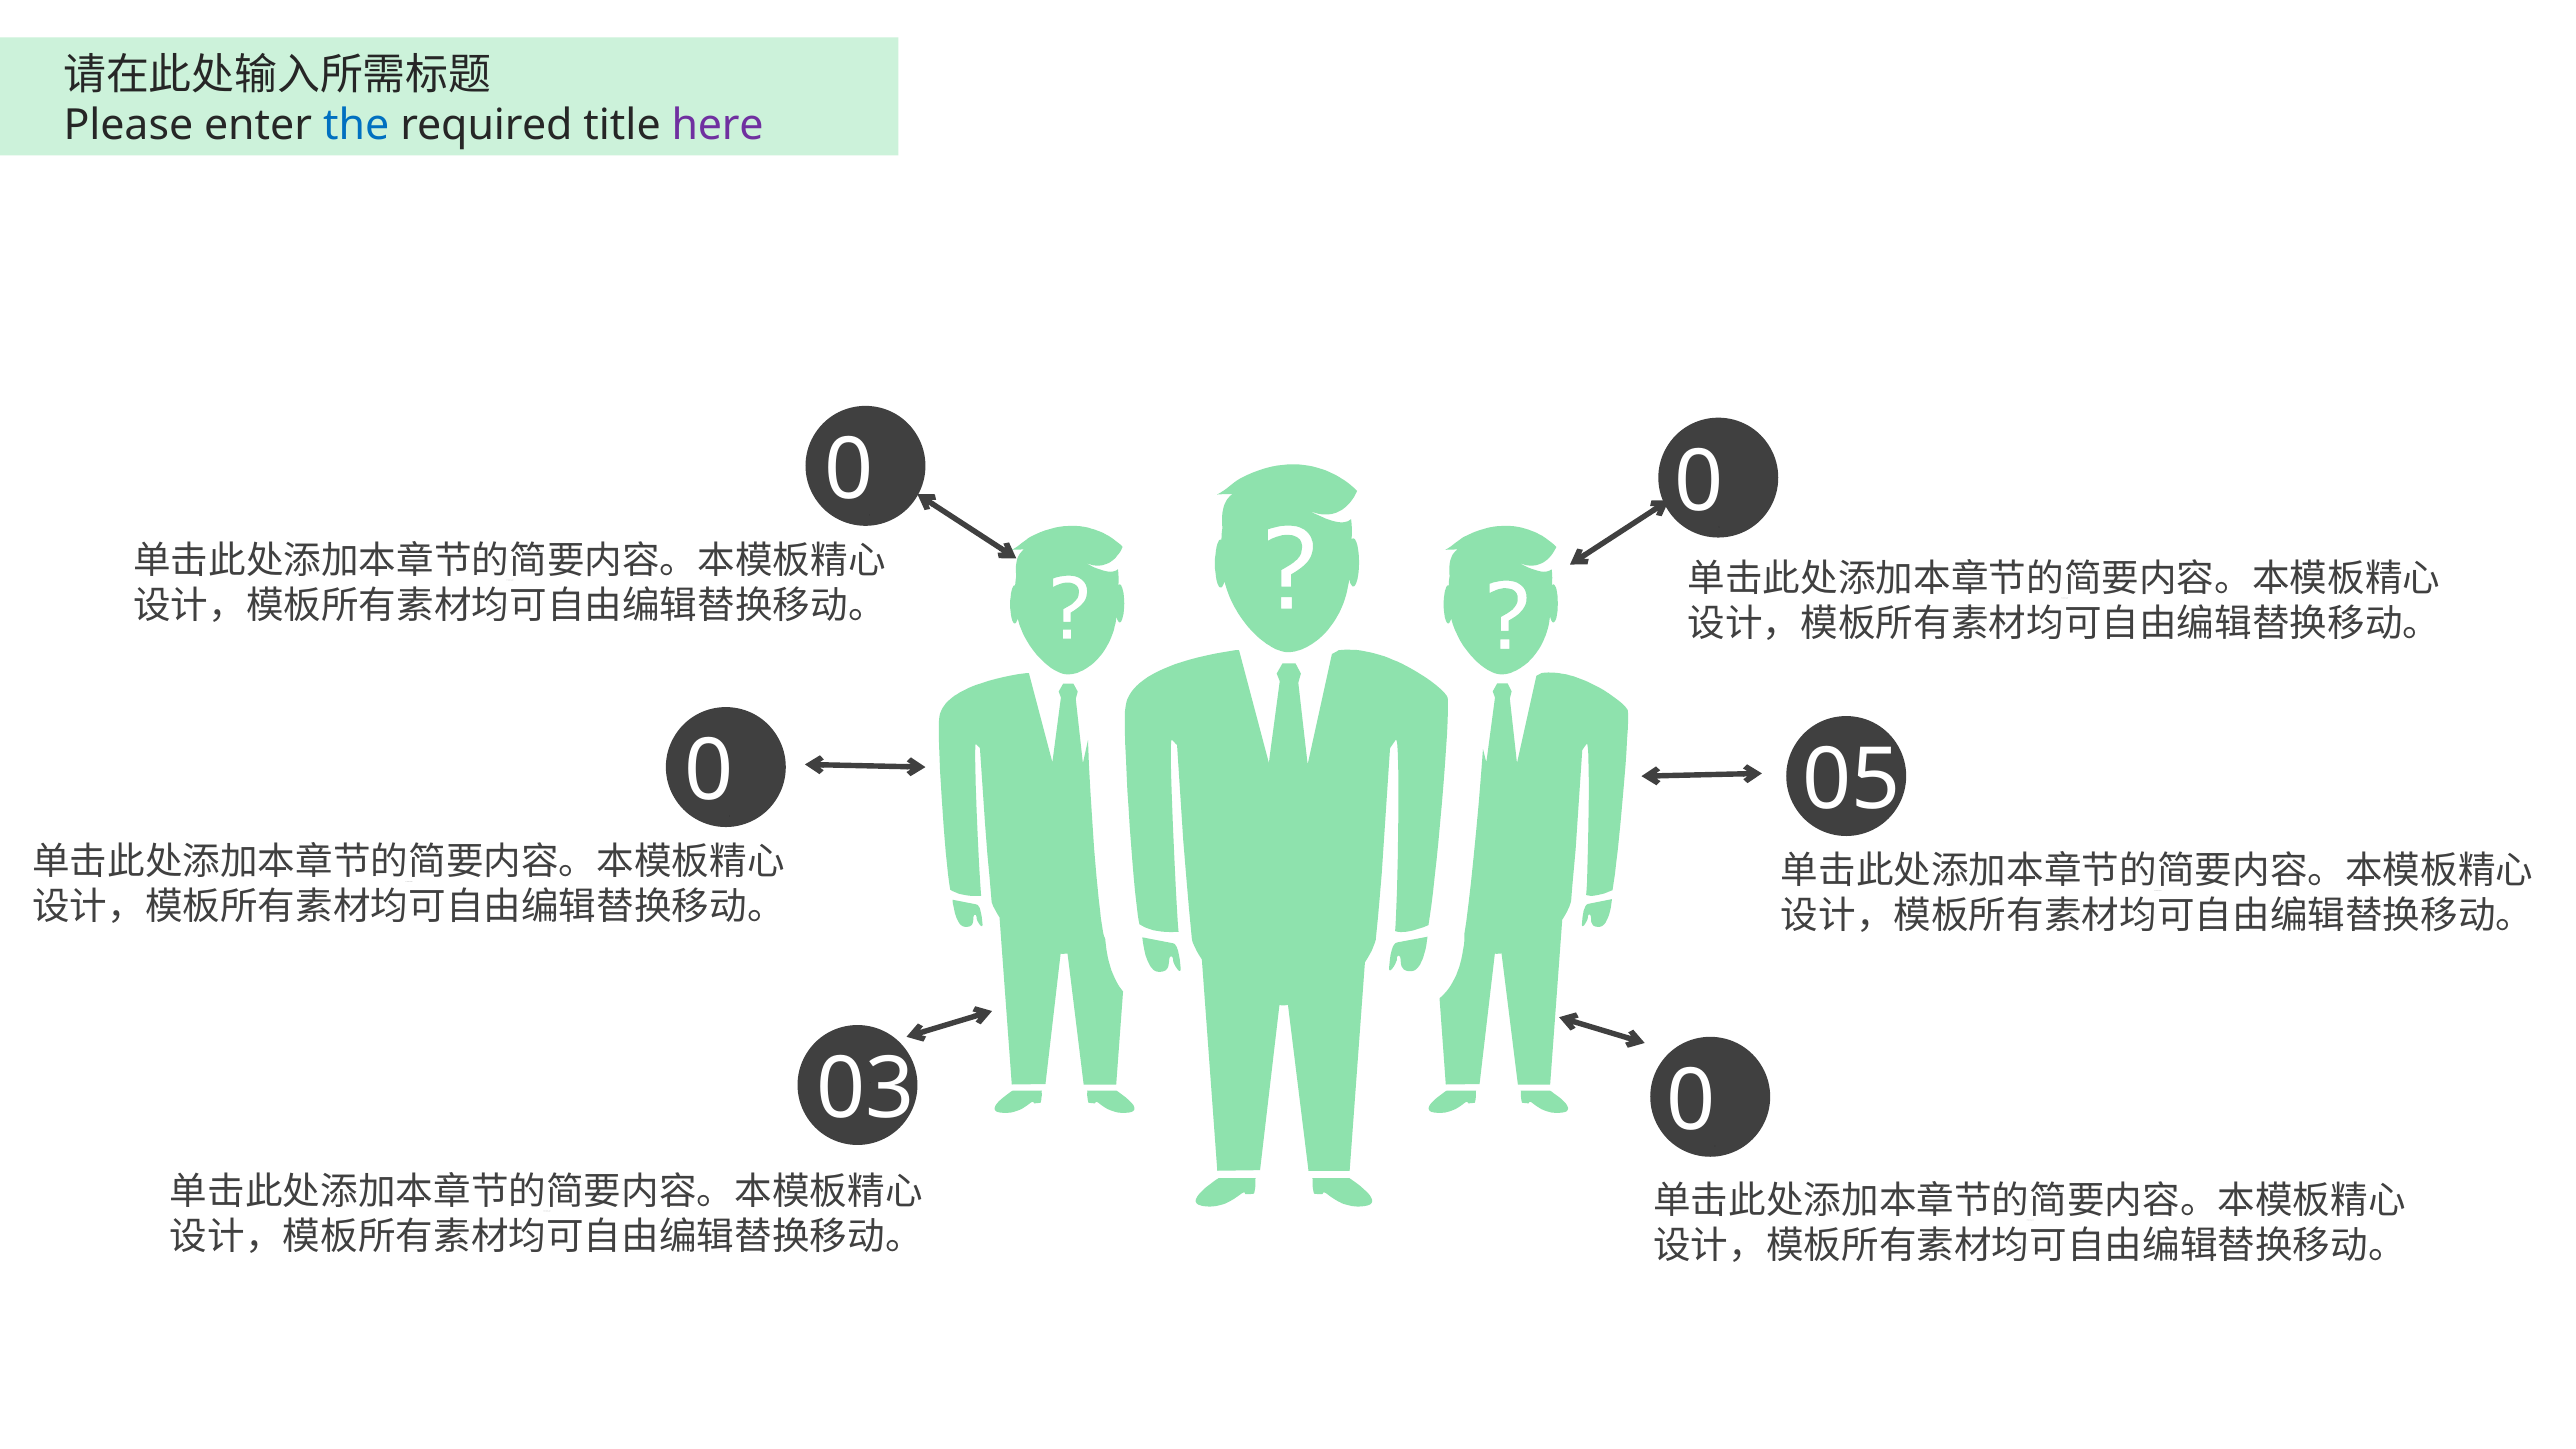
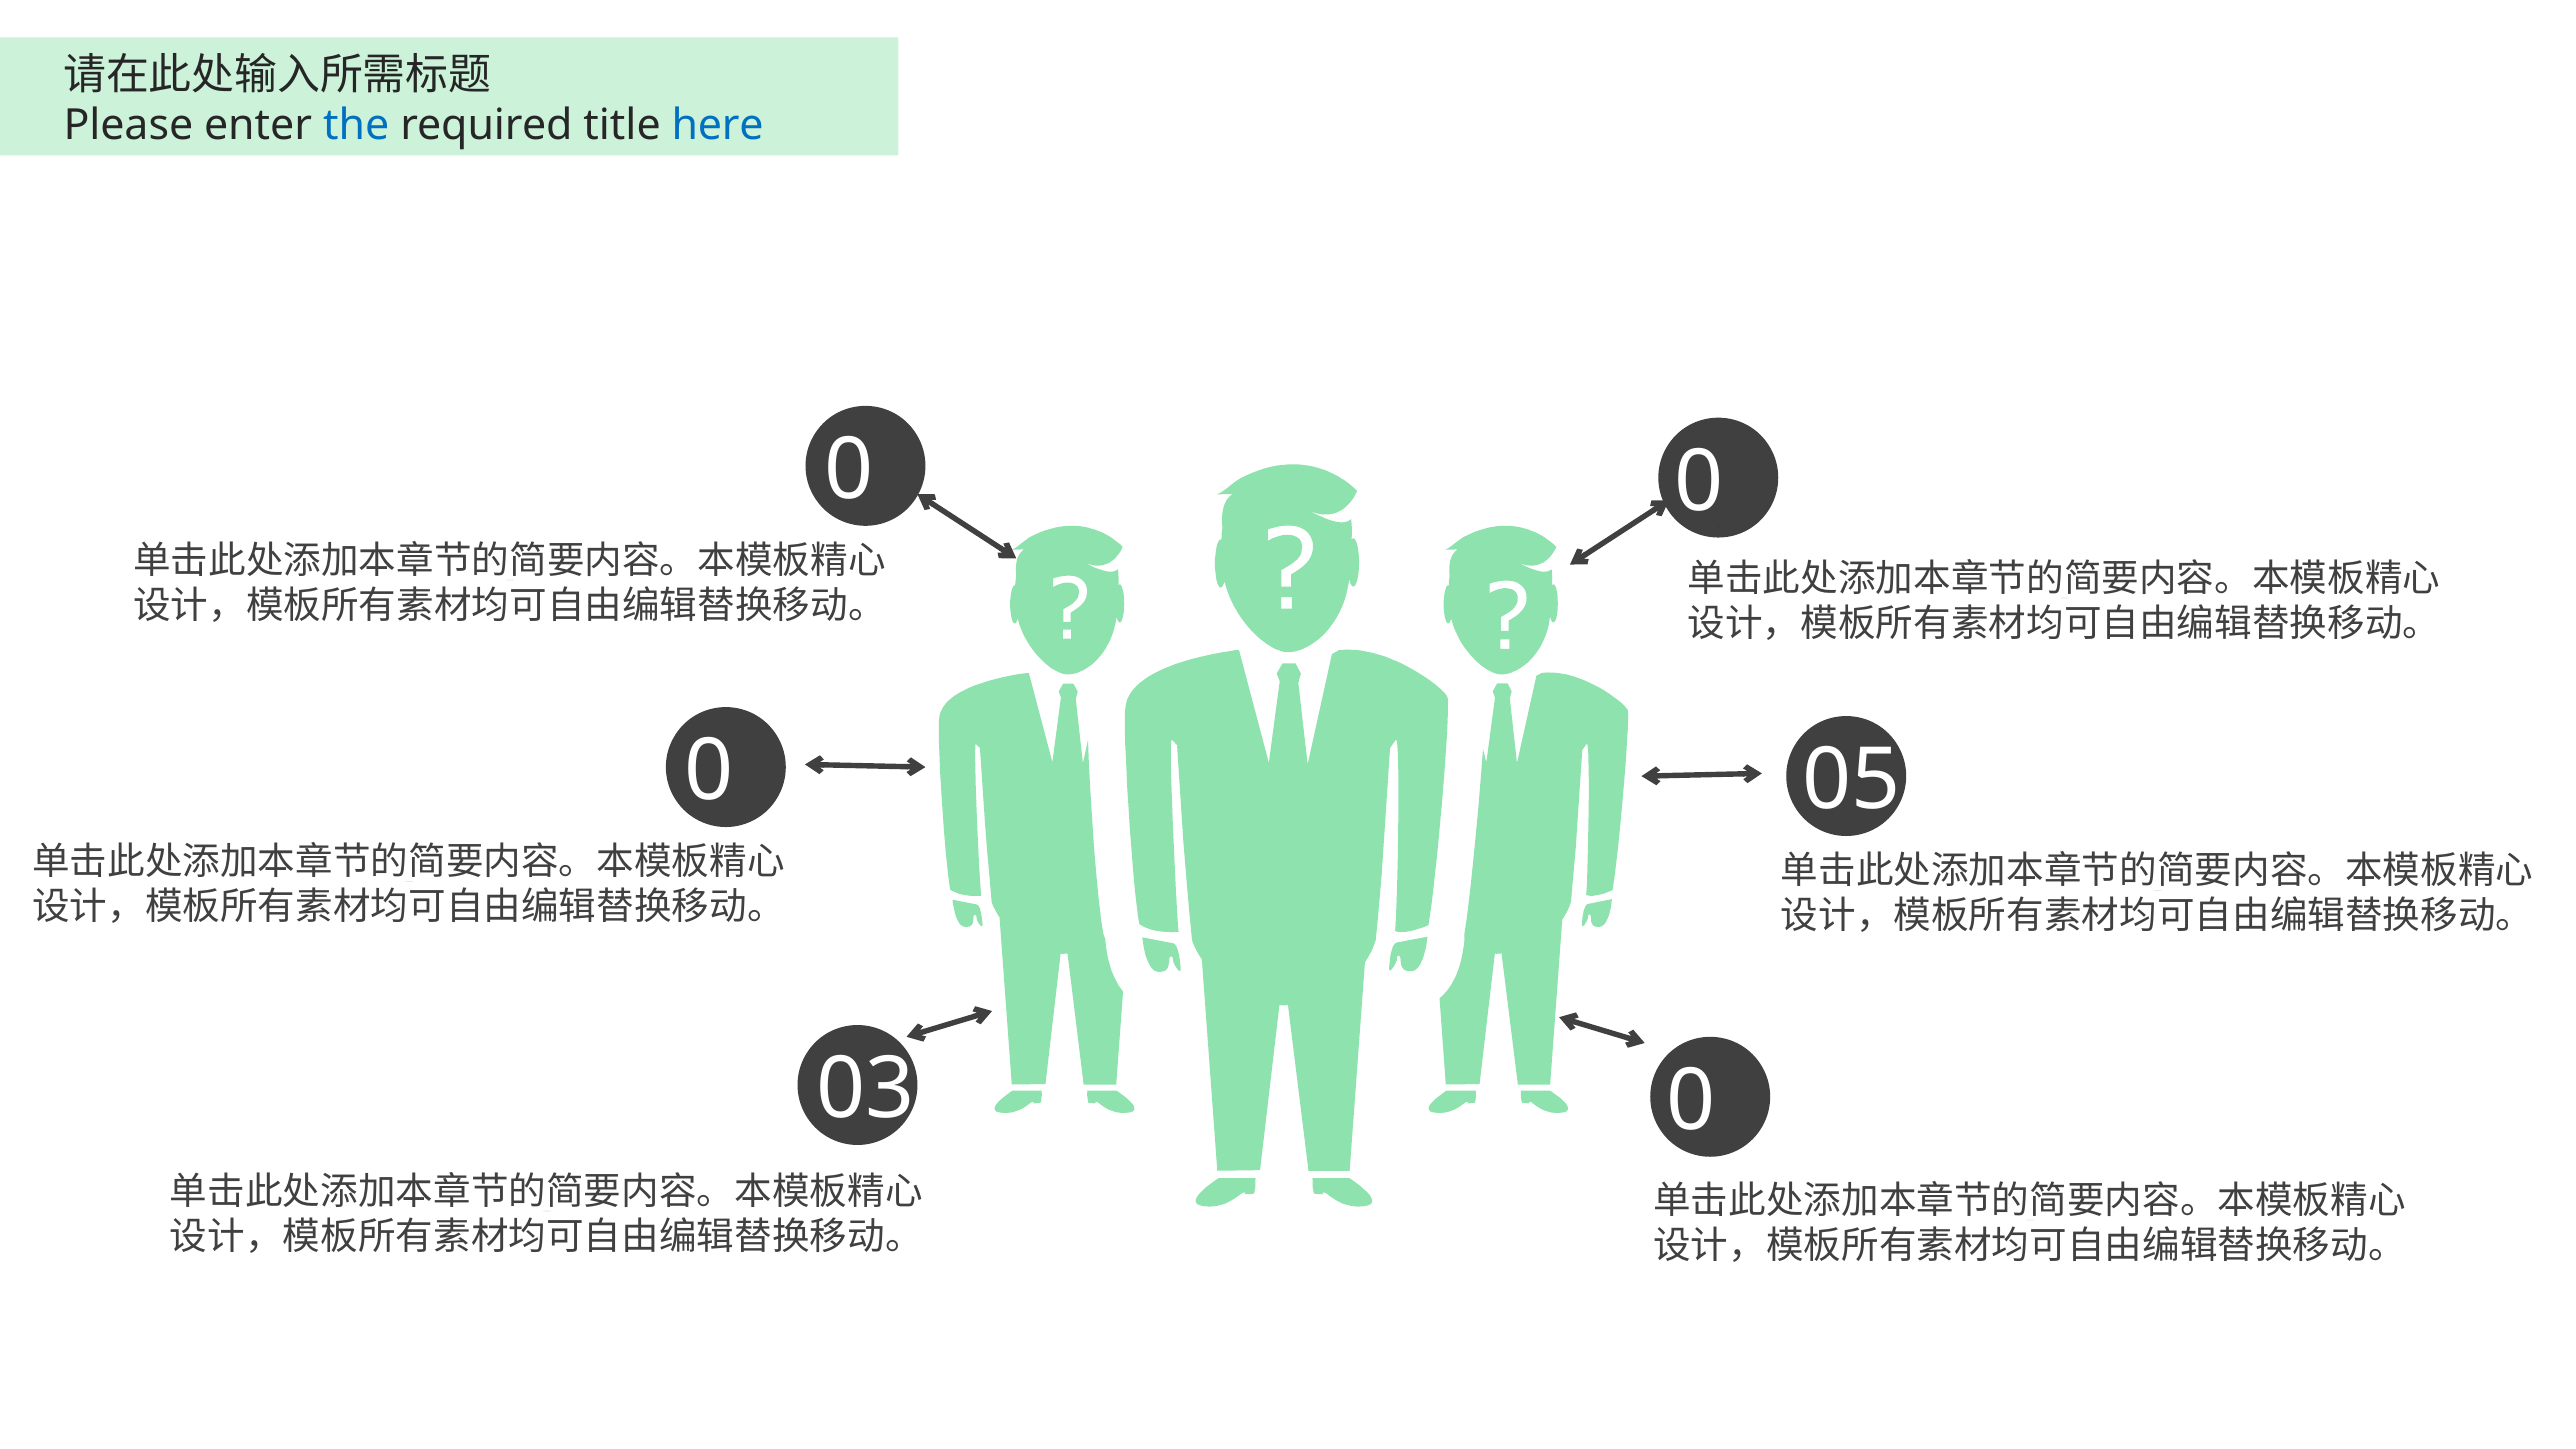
here colour: purple -> blue
